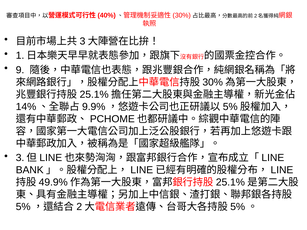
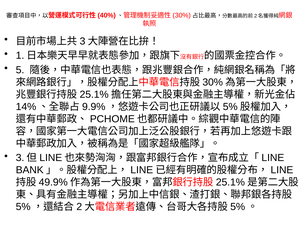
9: 9 -> 5
